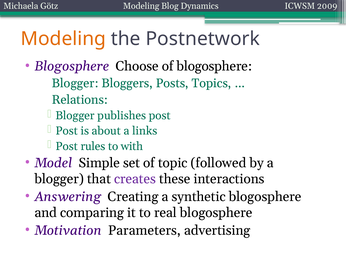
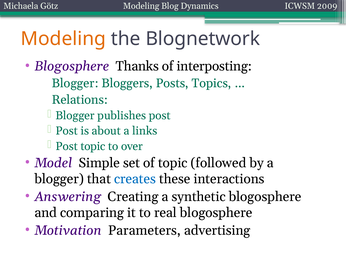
Postnetwork: Postnetwork -> Blognetwork
Choose: Choose -> Thanks
of blogosphere: blogosphere -> interposting
Post rules: rules -> topic
with: with -> over
creates colour: purple -> blue
